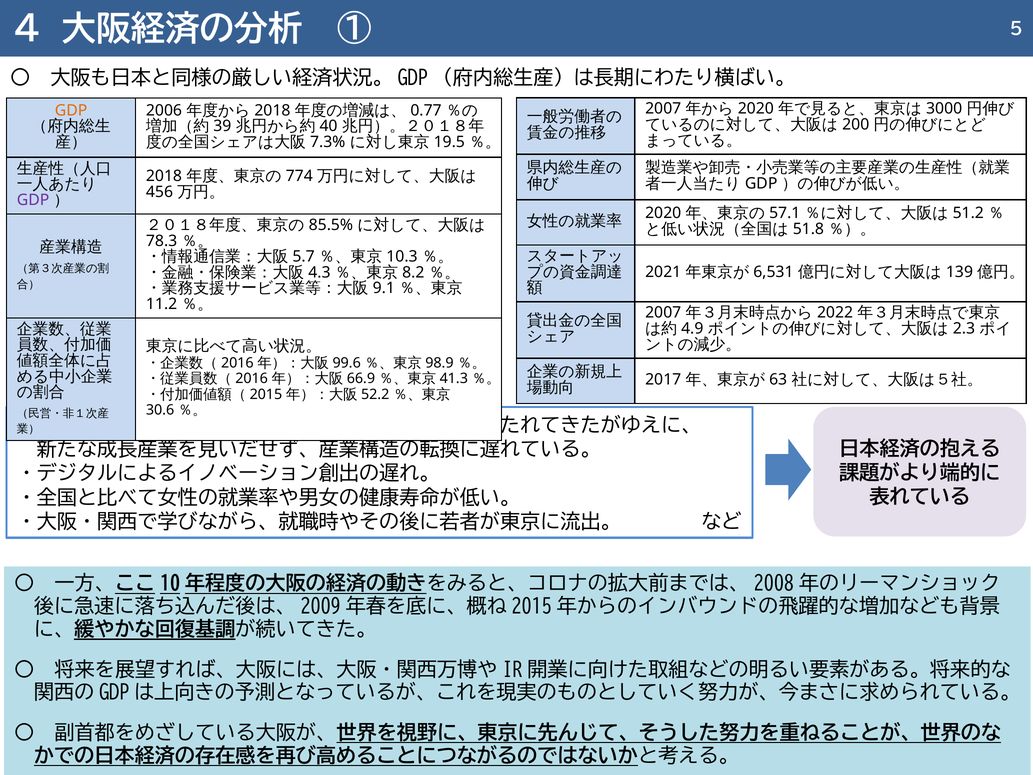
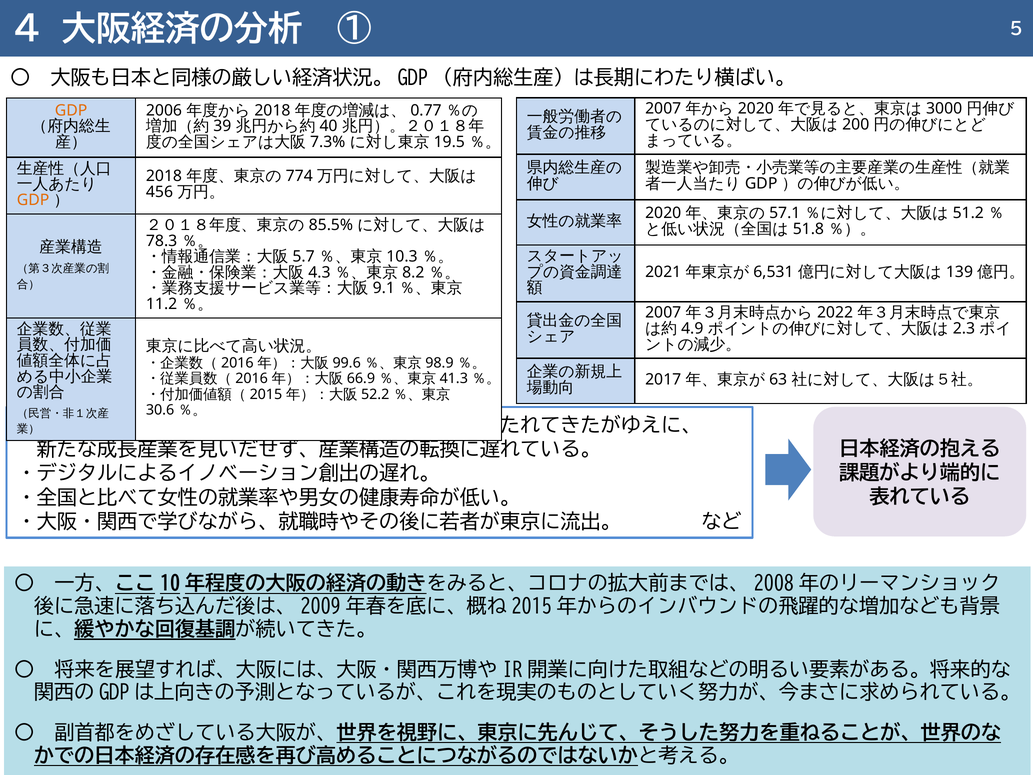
GDP at (33, 200) colour: purple -> orange
